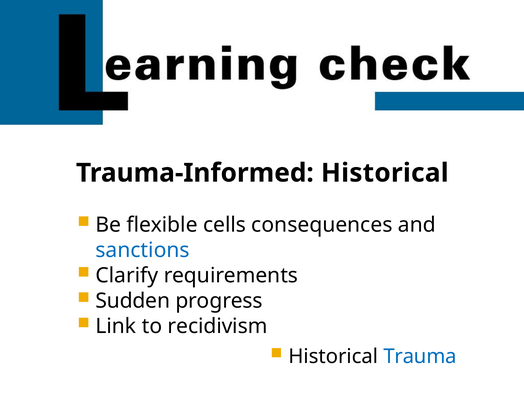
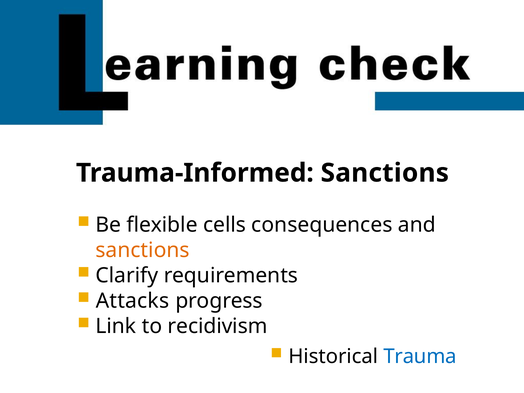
Trauma-Informed Historical: Historical -> Sanctions
sanctions at (143, 250) colour: blue -> orange
Sudden: Sudden -> Attacks
